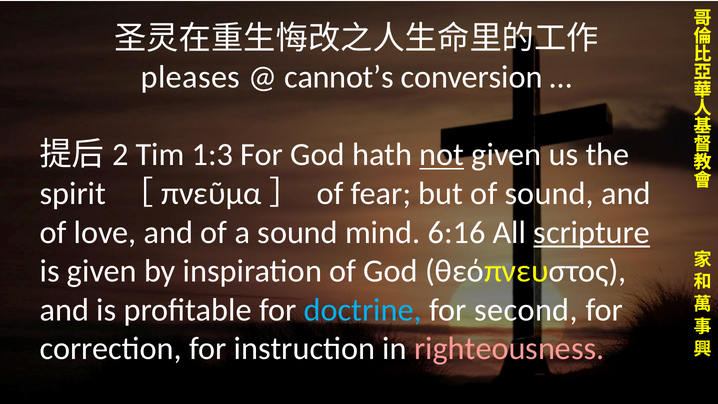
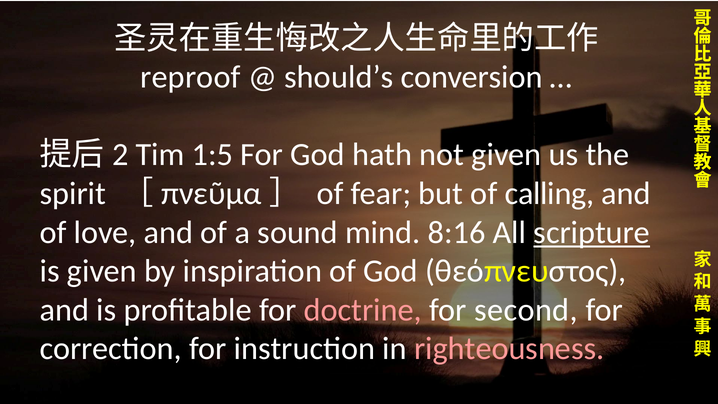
pleases: pleases -> reproof
cannot’s: cannot’s -> should’s
1:3: 1:3 -> 1:5
not underline: present -> none
of sound: sound -> calling
6:16: 6:16 -> 8:16
doctrine colour: light blue -> pink
